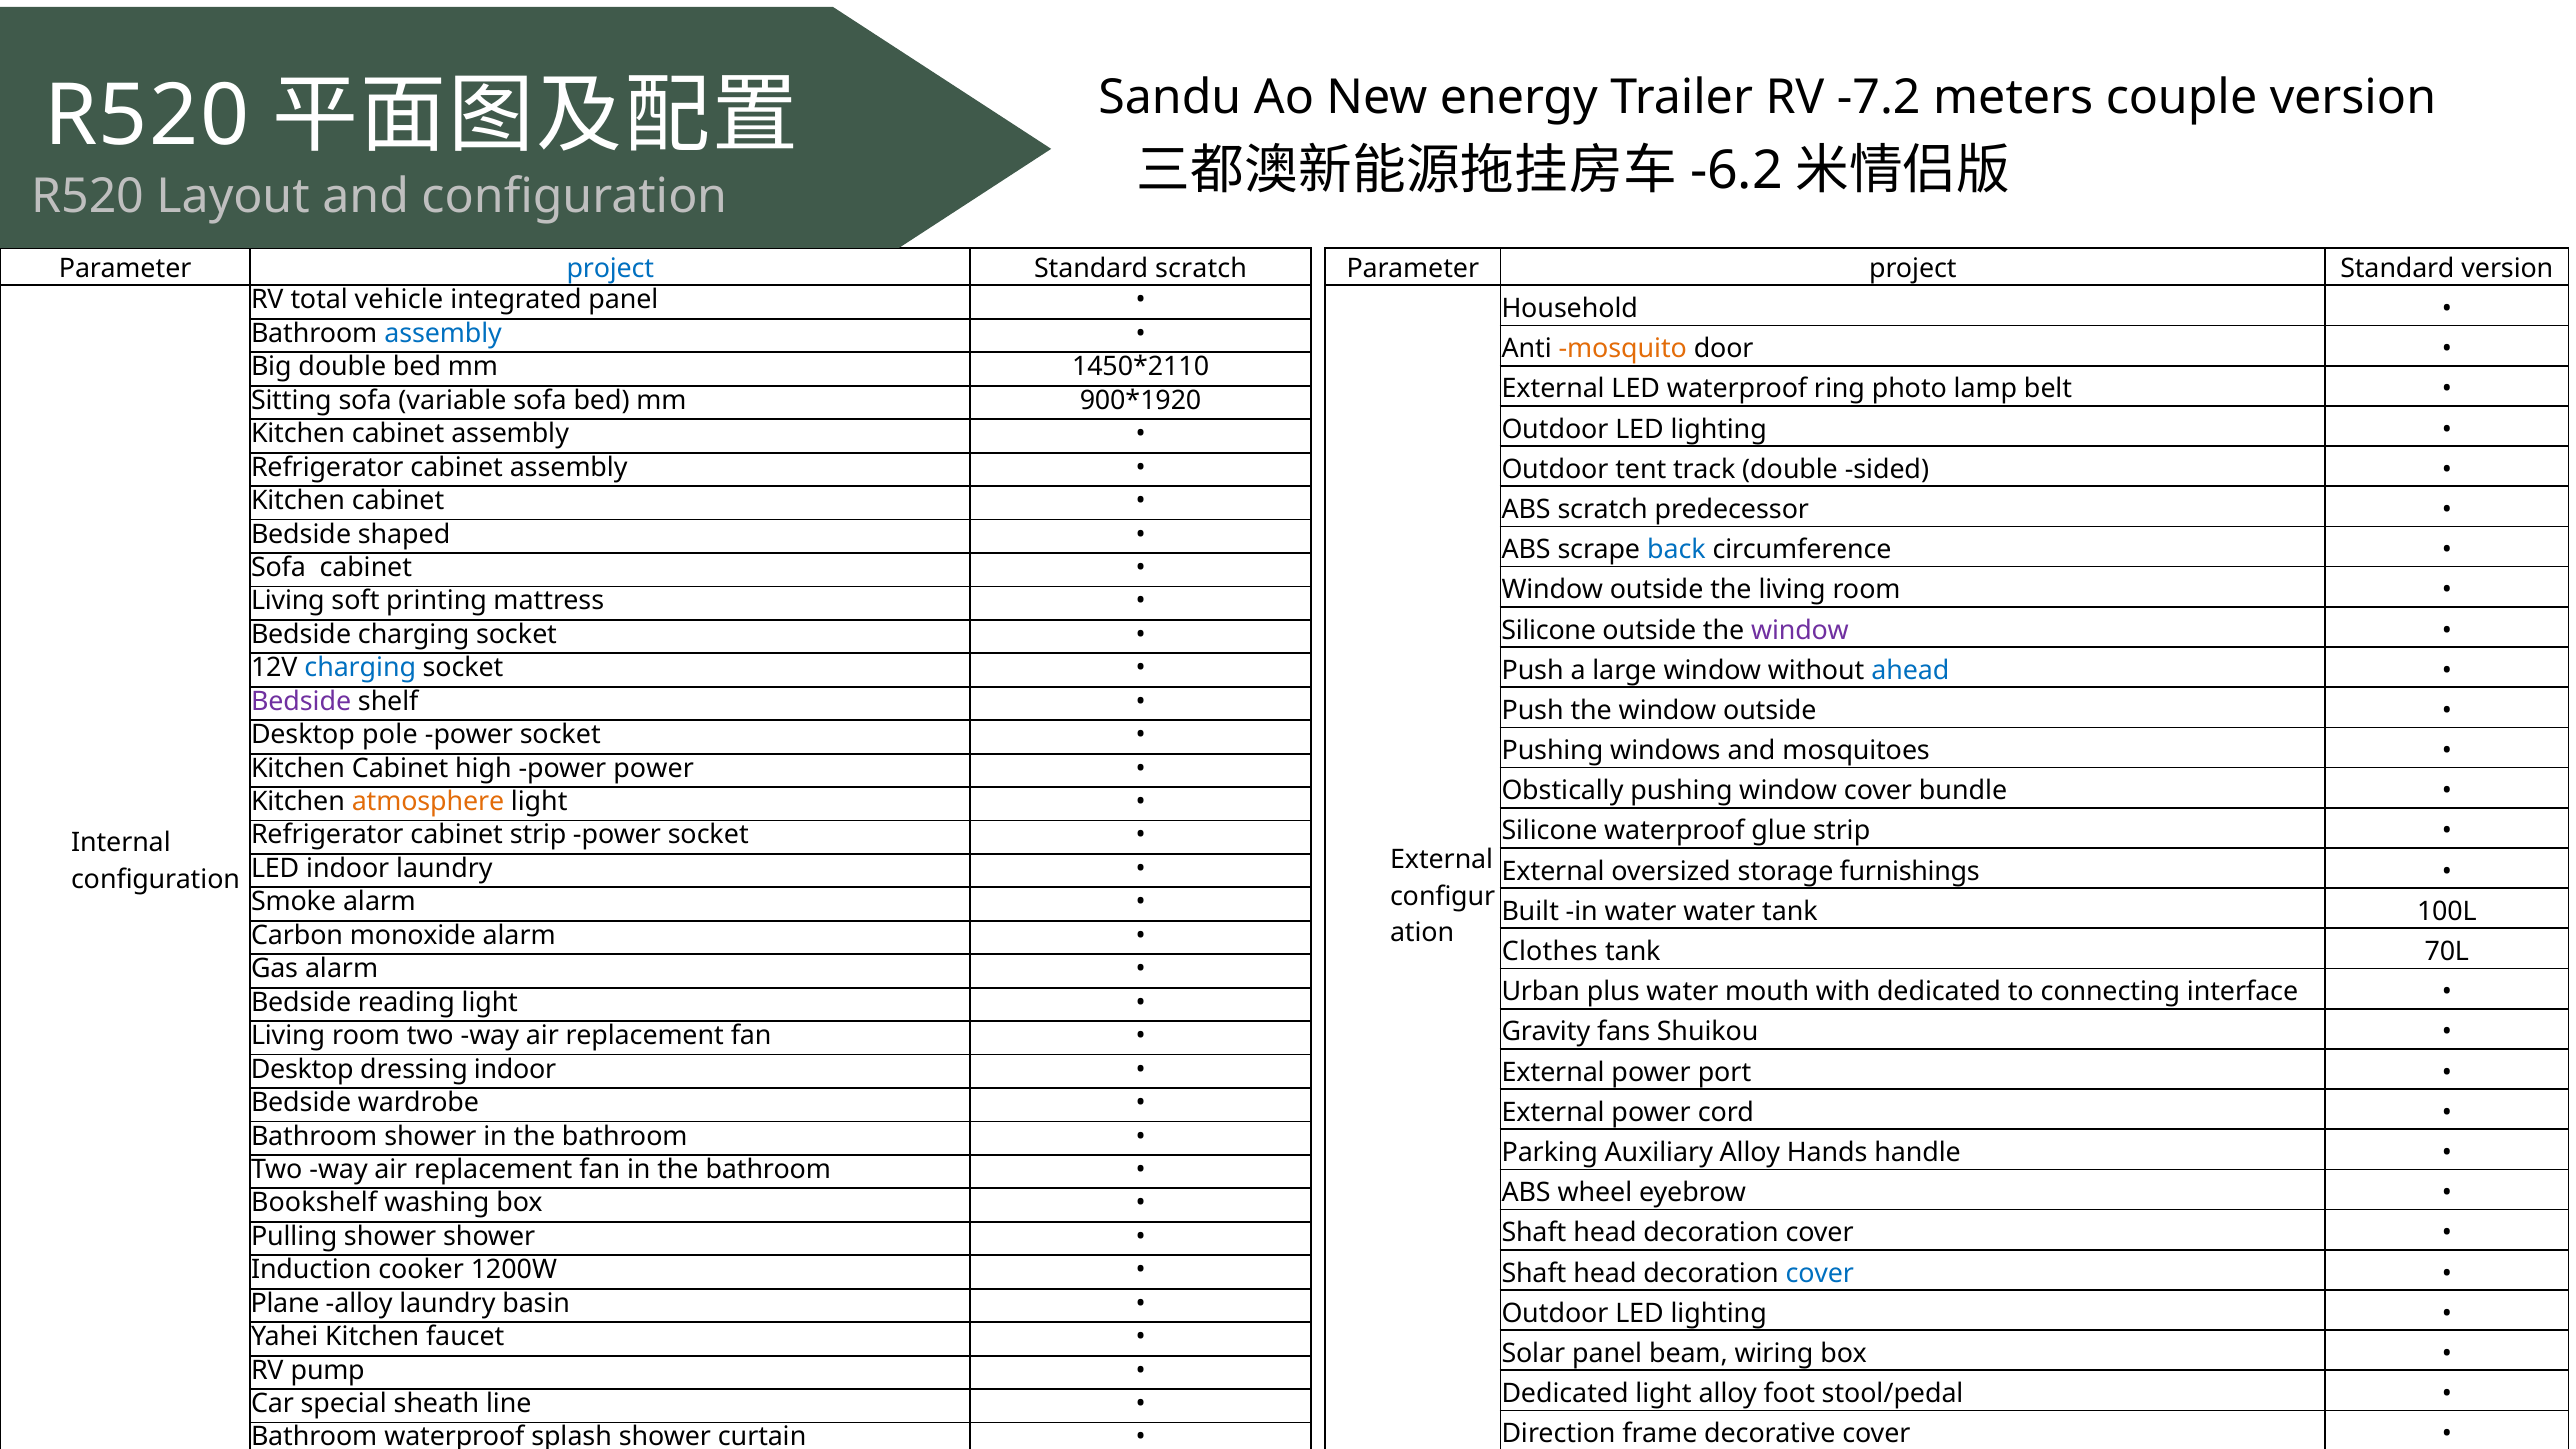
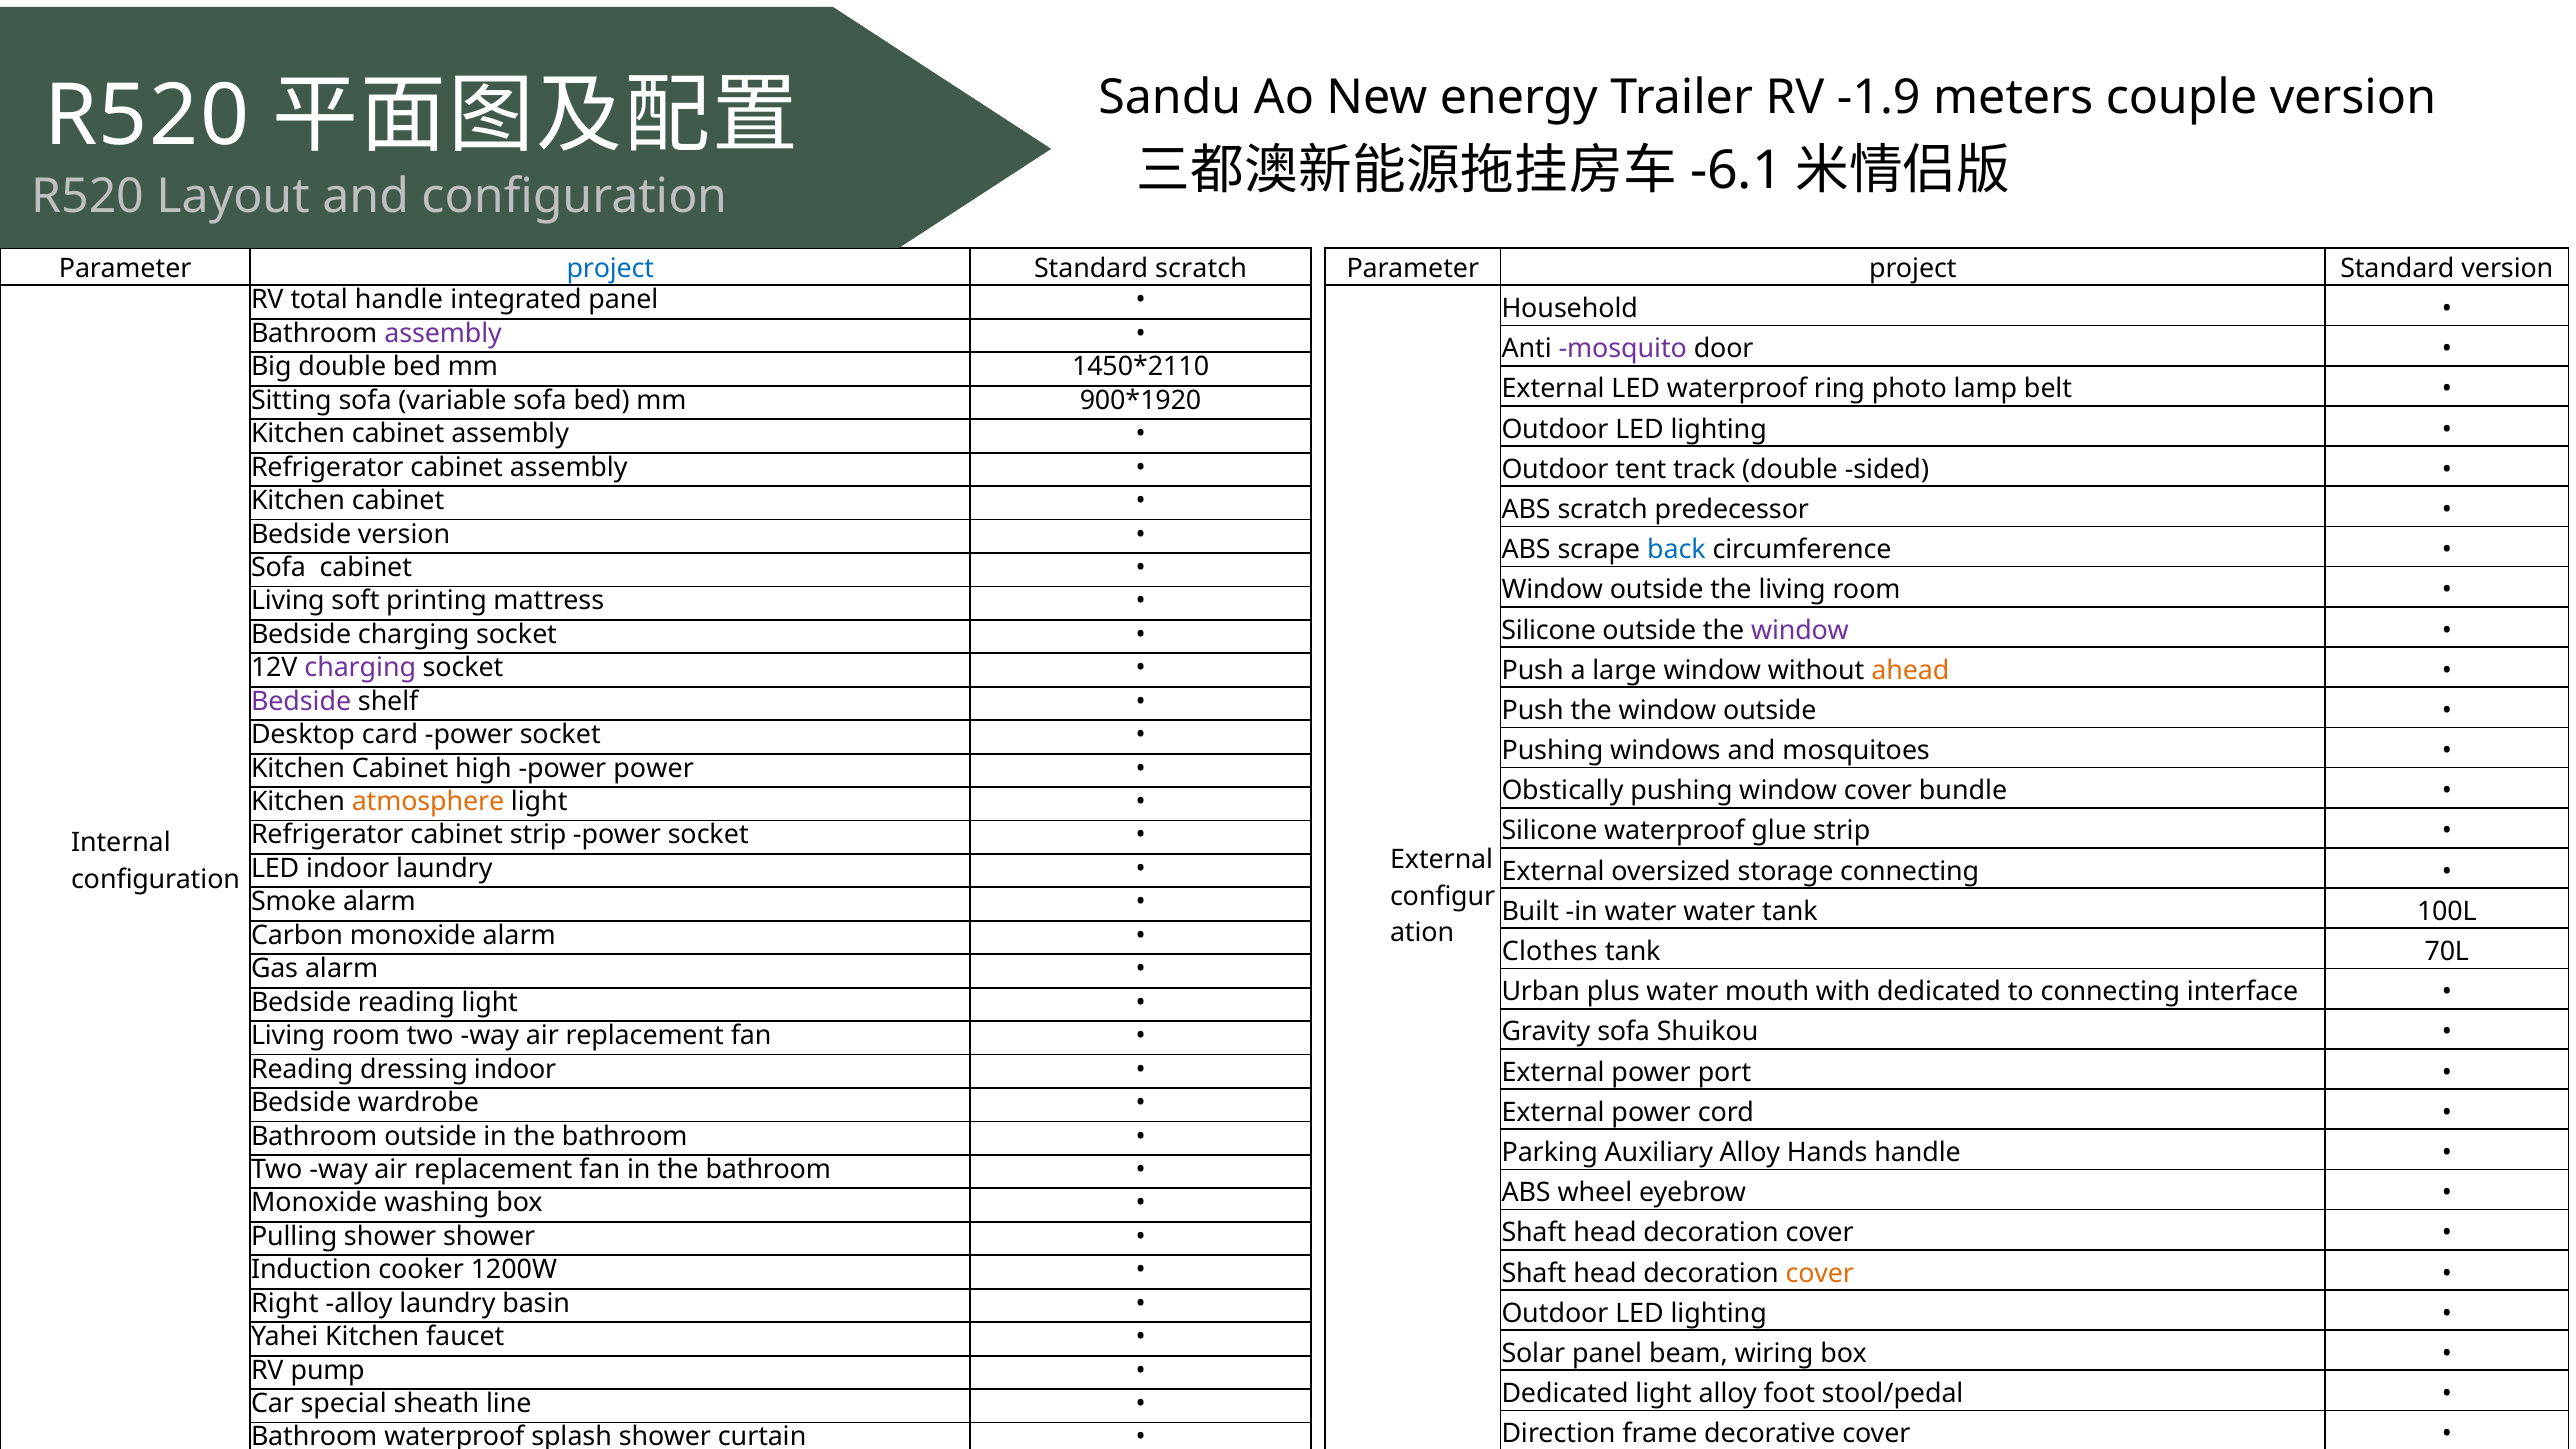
-7.2: -7.2 -> -1.9
-6.2: -6.2 -> -6.1
total vehicle: vehicle -> handle
assembly at (443, 333) colour: blue -> purple
mosquito colour: orange -> purple
Bedside shaped: shaped -> version
charging at (360, 668) colour: blue -> purple
ahead colour: blue -> orange
pole: pole -> card
storage furnishings: furnishings -> connecting
Gravity fans: fans -> sofa
Desktop at (302, 1069): Desktop -> Reading
Bathroom shower: shower -> outside
Bookshelf at (314, 1203): Bookshelf -> Monoxide
cover at (1820, 1273) colour: blue -> orange
Plane: Plane -> Right
